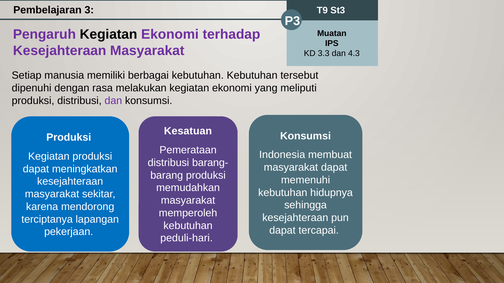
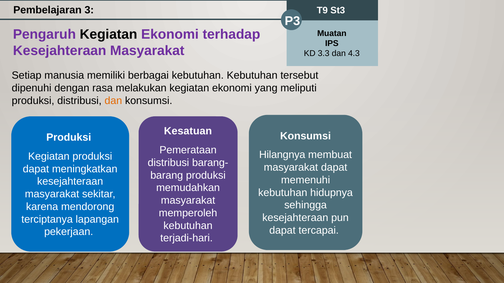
dan at (113, 101) colour: purple -> orange
Indonesia: Indonesia -> Hilangnya
peduli-hari: peduli-hari -> terjadi-hari
